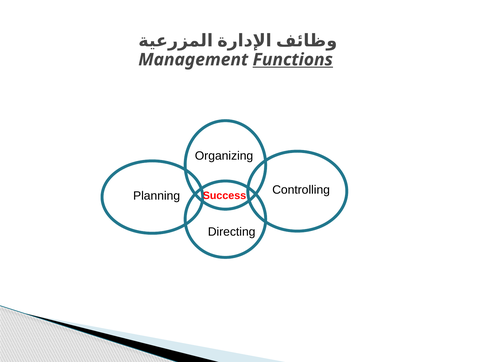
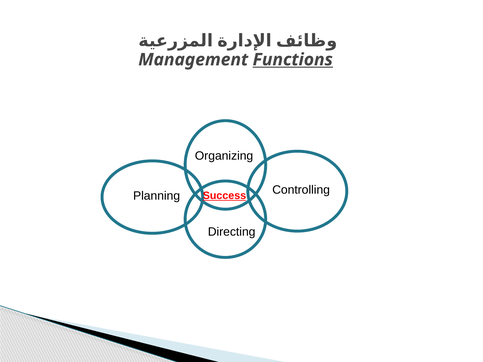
Success underline: none -> present
